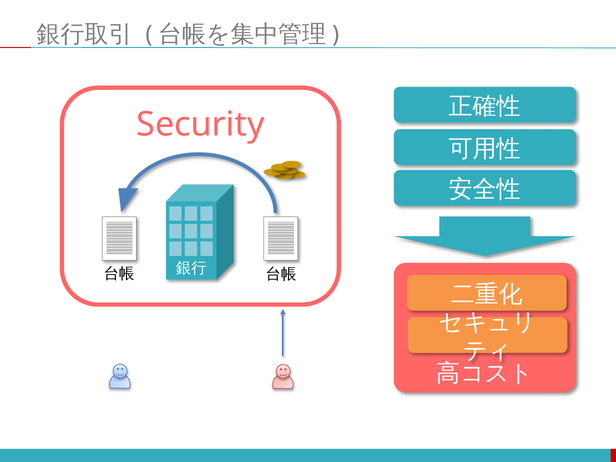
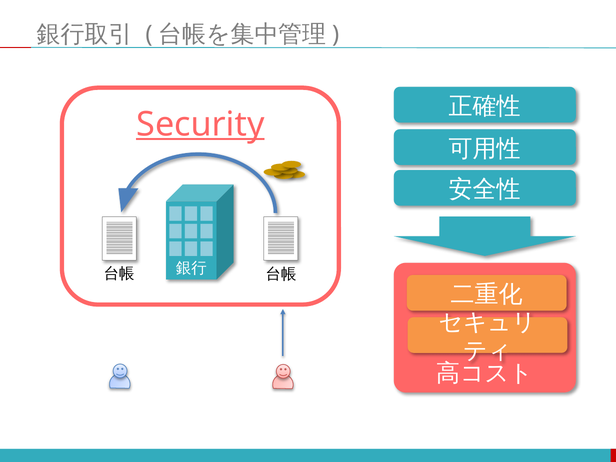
Security underline: none -> present
